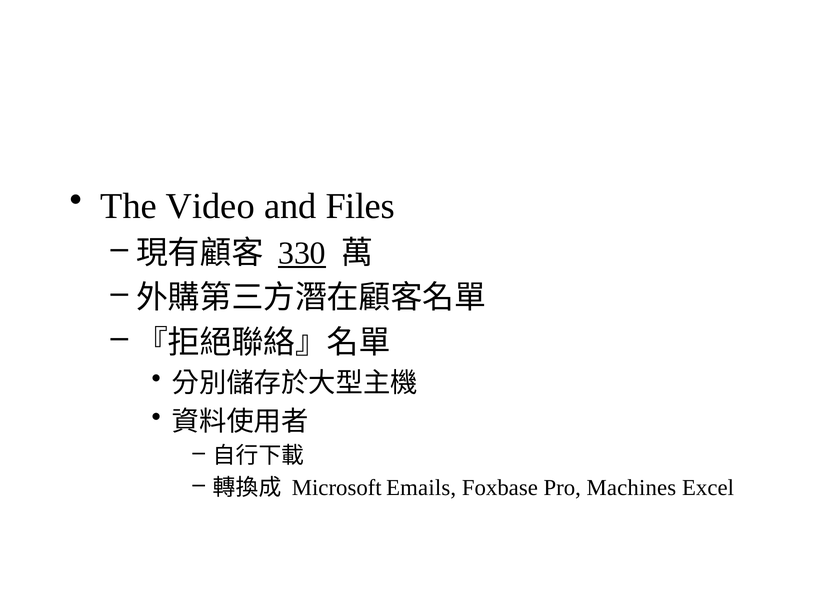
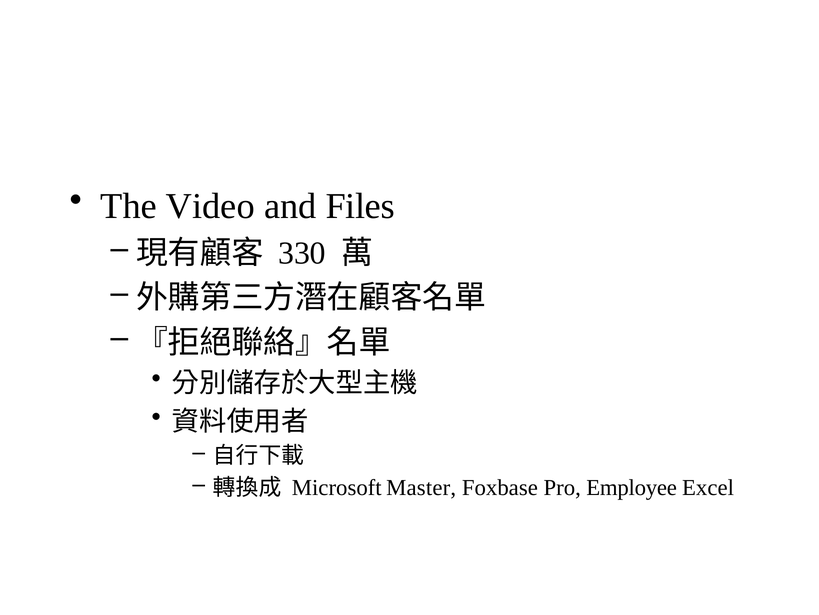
330 underline: present -> none
Emails: Emails -> Master
Machines: Machines -> Employee
